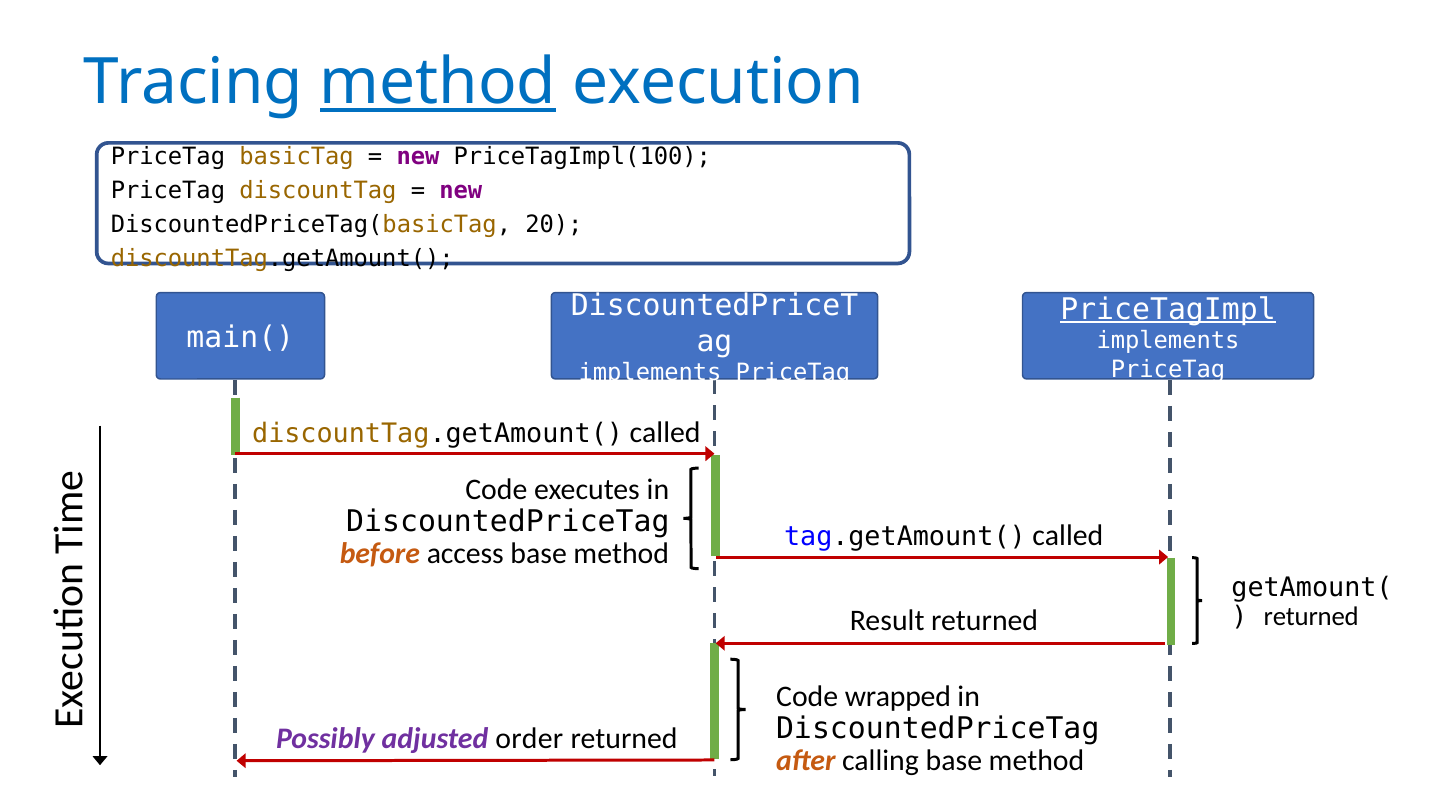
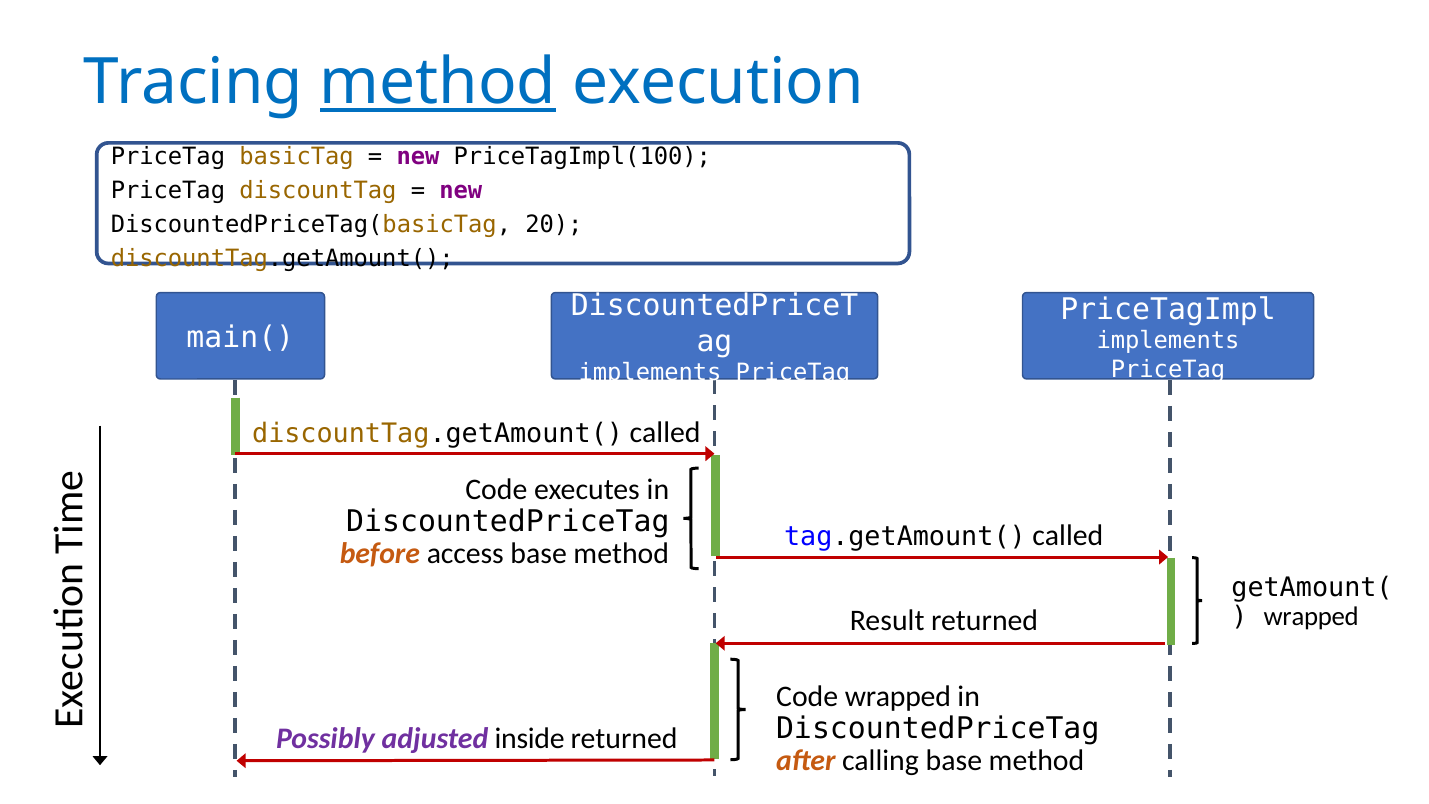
PriceTagImpl underline: present -> none
returned at (1311, 617): returned -> wrapped
order: order -> inside
